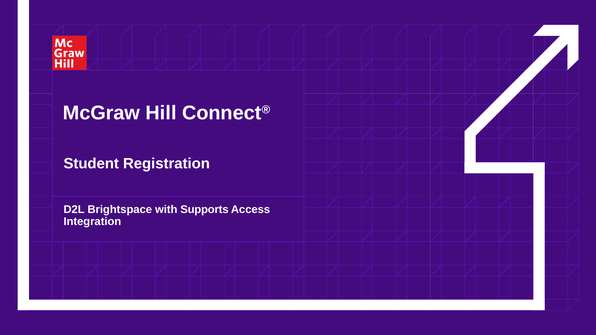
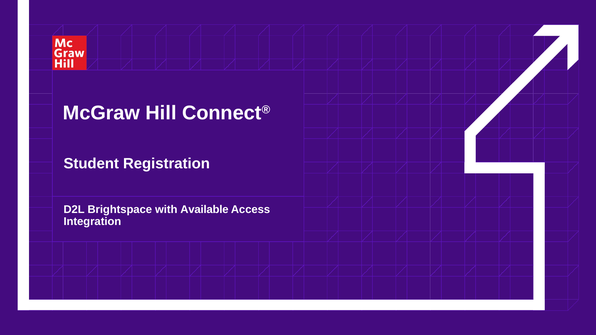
Supports: Supports -> Available
